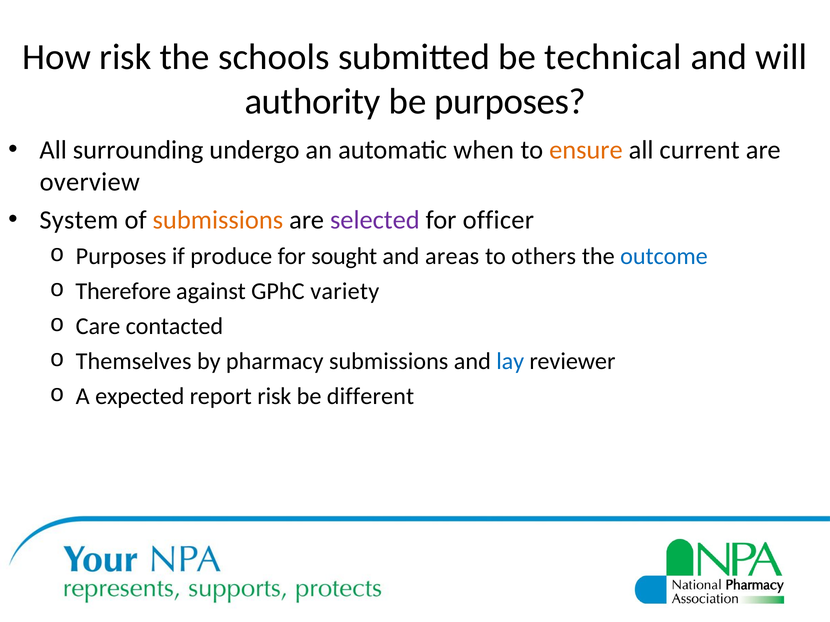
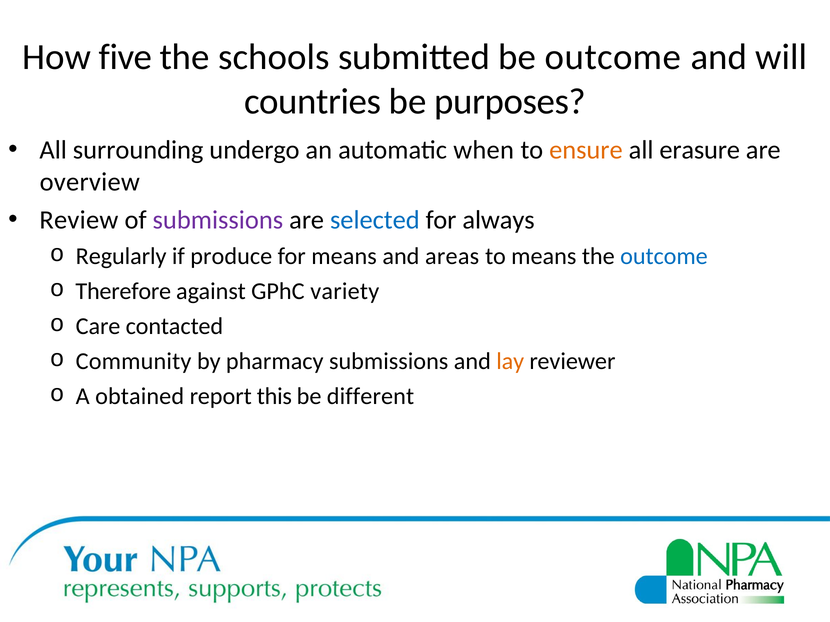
How risk: risk -> five
be technical: technical -> outcome
authority: authority -> countries
current: current -> erasure
System: System -> Review
submissions at (218, 220) colour: orange -> purple
selected colour: purple -> blue
officer: officer -> always
Purposes at (121, 256): Purposes -> Regularly
for sought: sought -> means
to others: others -> means
Themselves: Themselves -> Community
lay colour: blue -> orange
expected: expected -> obtained
report risk: risk -> this
